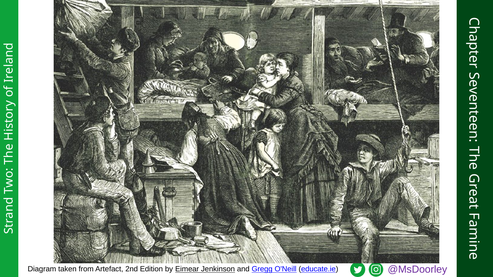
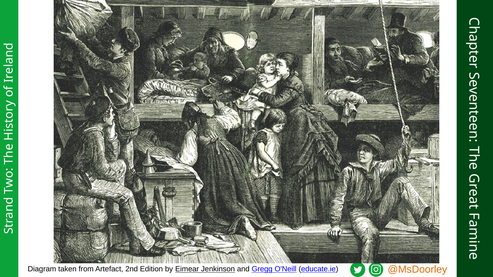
@MsDoorley colour: purple -> orange
